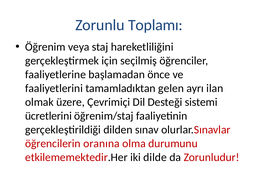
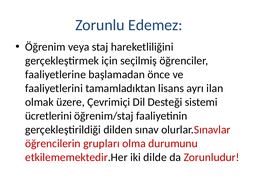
Toplamı: Toplamı -> Edemez
gelen: gelen -> lisans
oranına: oranına -> grupları
